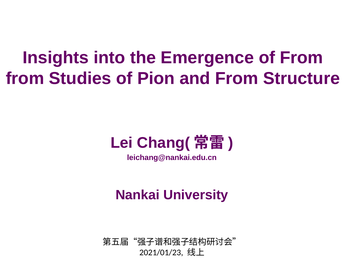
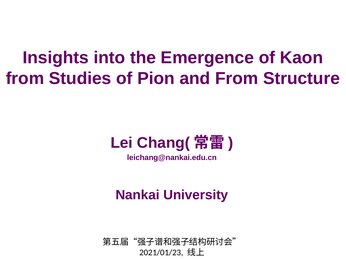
of From: From -> Kaon
